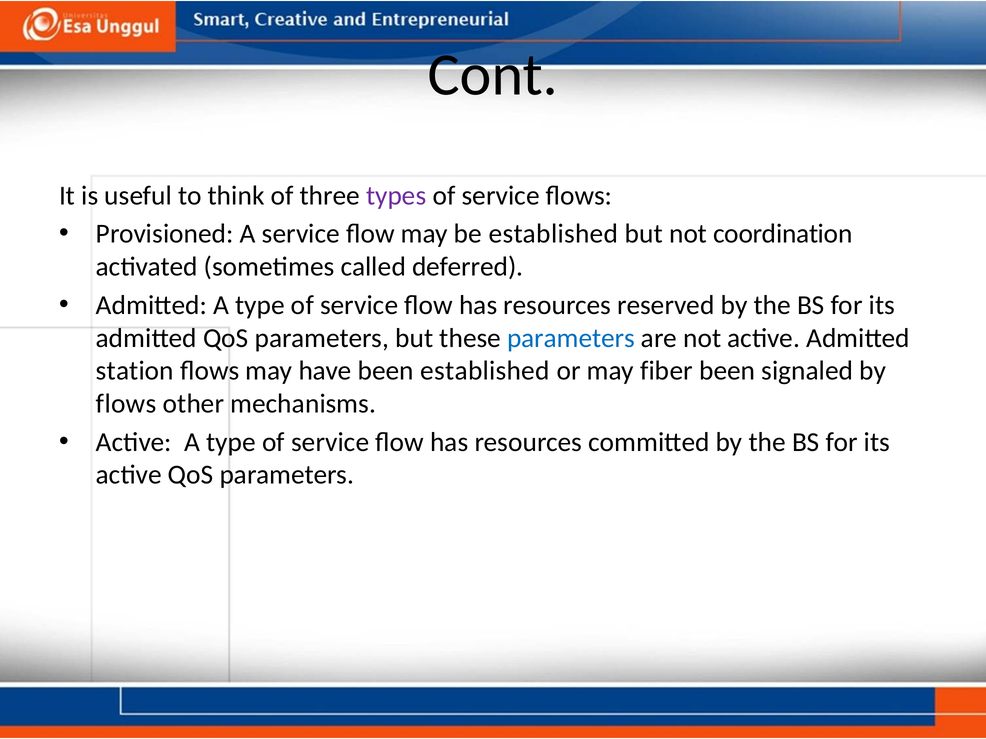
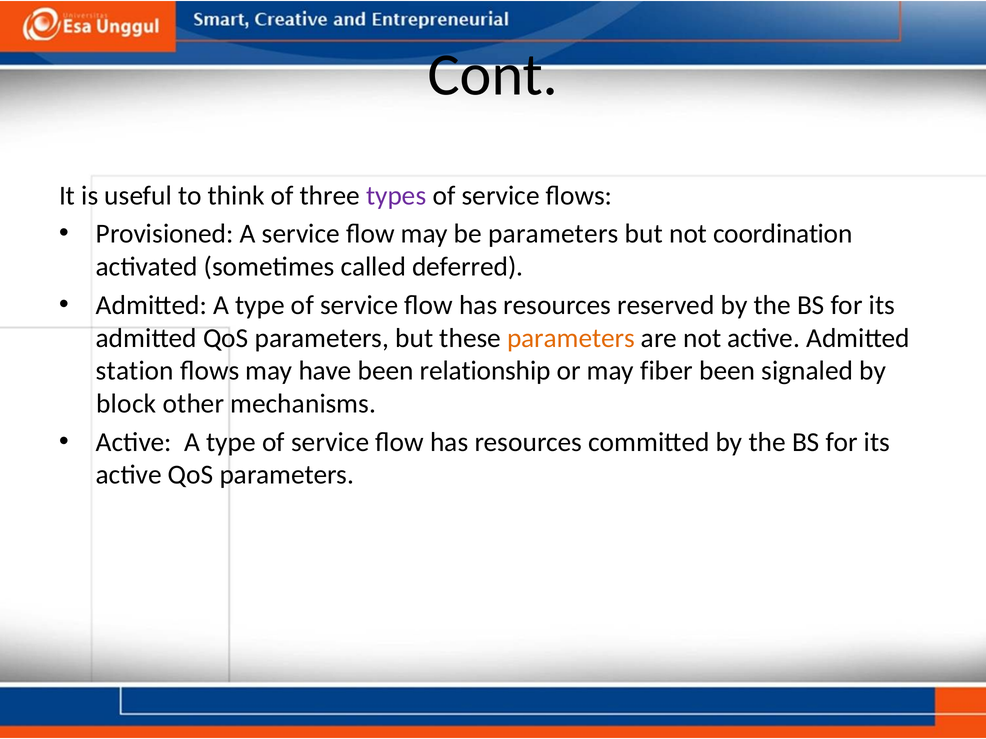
be established: established -> parameters
parameters at (571, 338) colour: blue -> orange
been established: established -> relationship
flows at (126, 404): flows -> block
